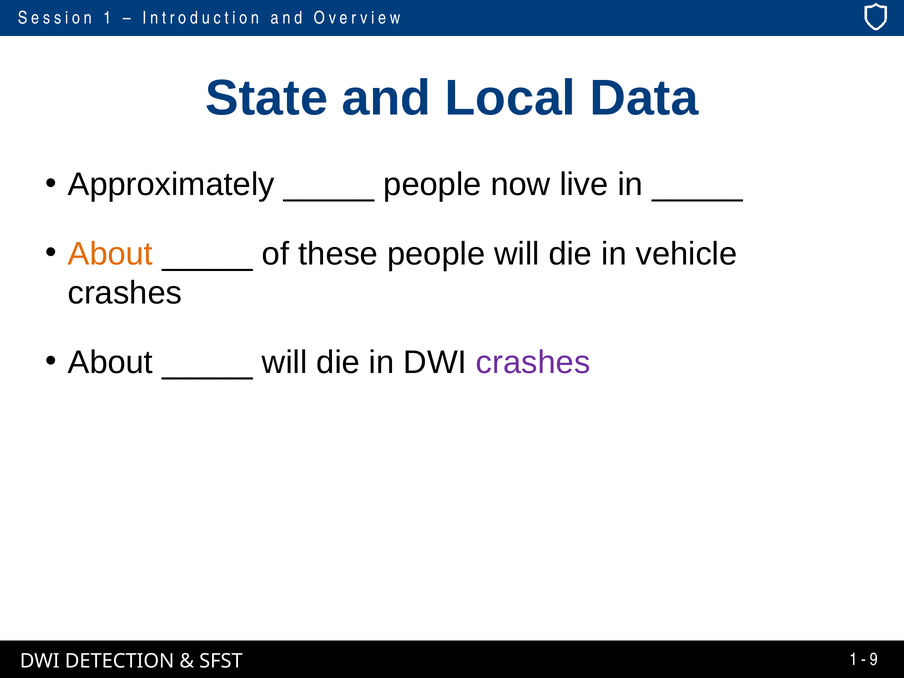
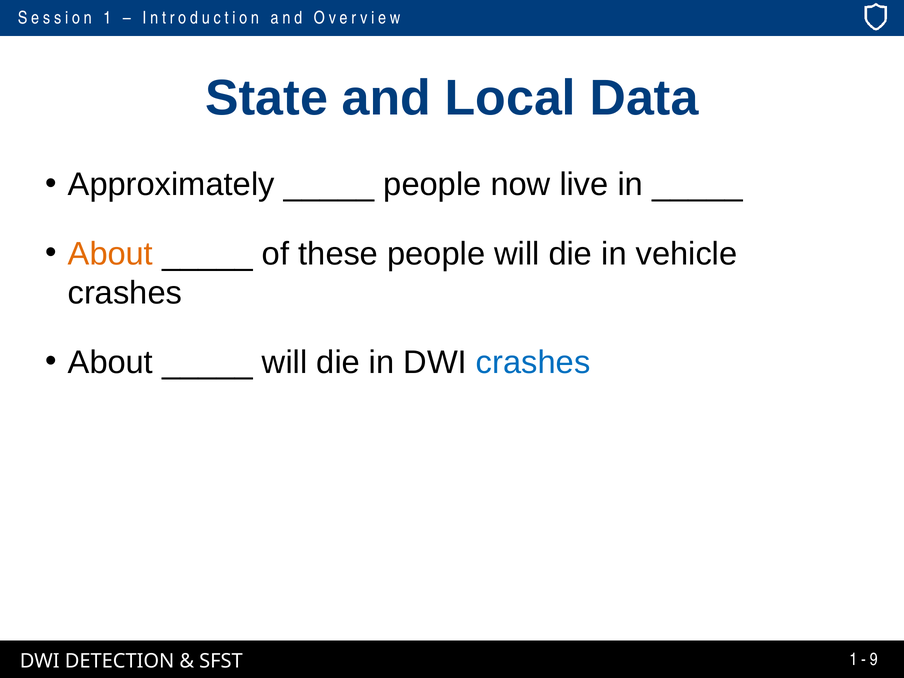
crashes at (533, 362) colour: purple -> blue
